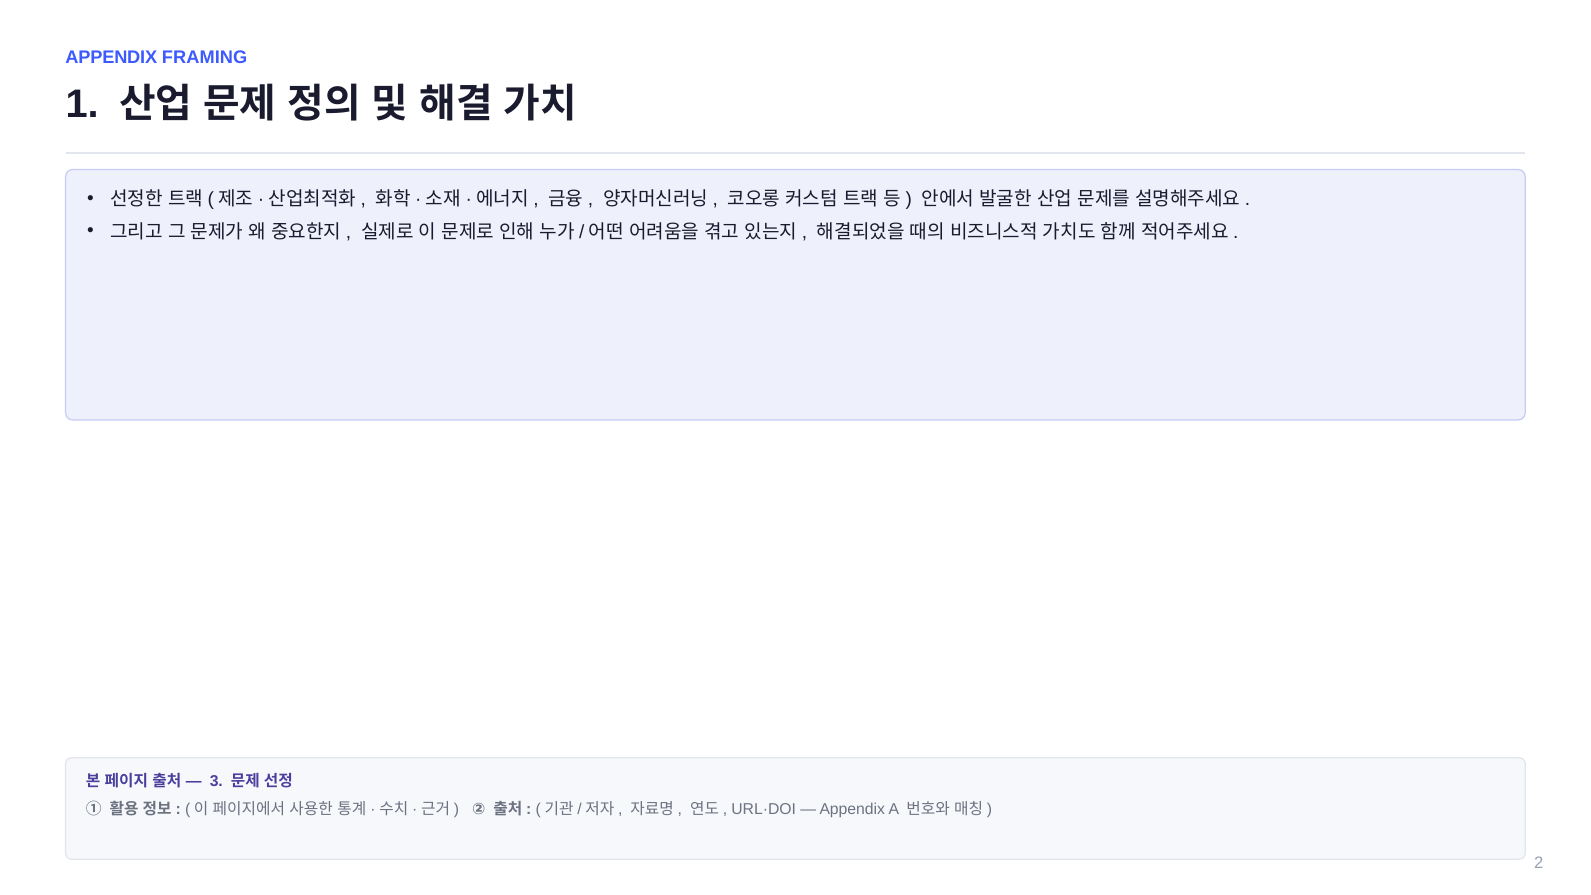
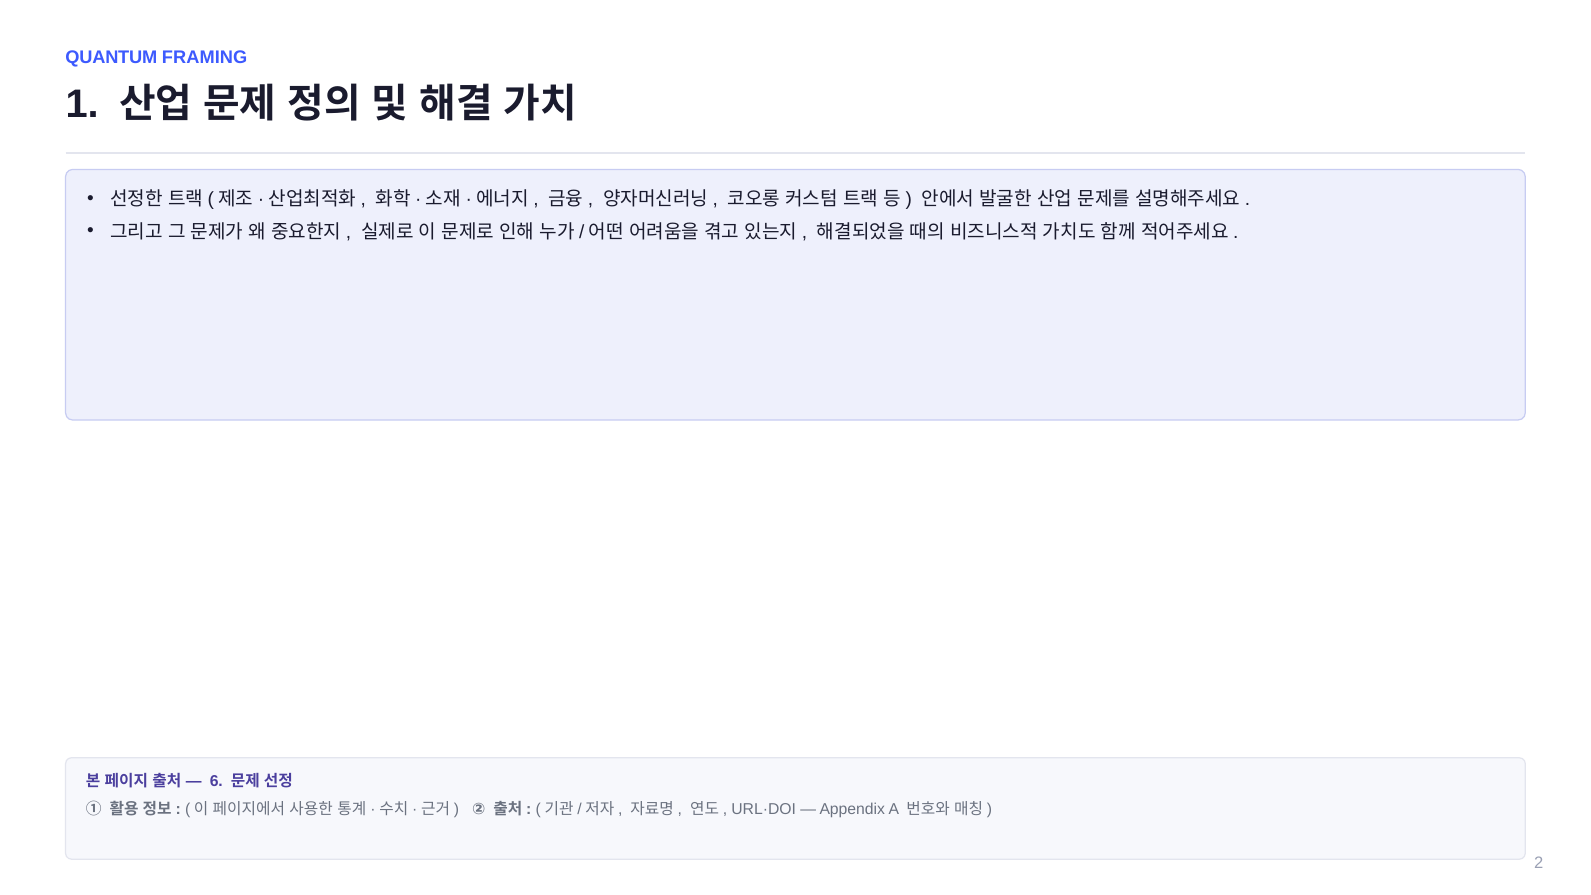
APPENDIX at (111, 57): APPENDIX -> QUANTUM
3: 3 -> 6
